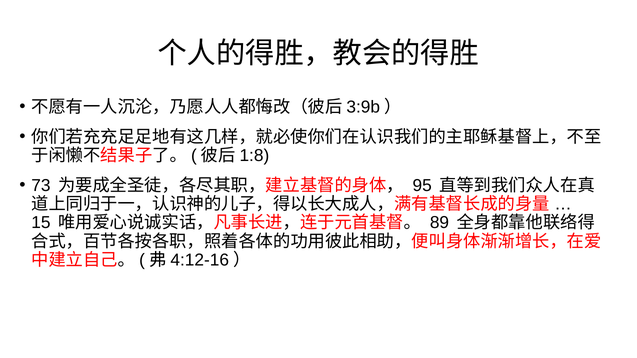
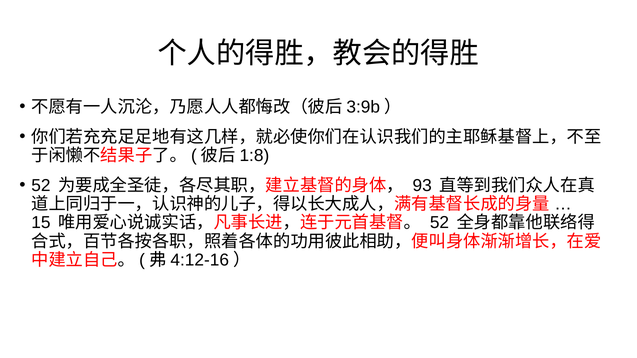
73 at (41, 186): 73 -> 52
95: 95 -> 93
89 at (439, 223): 89 -> 52
